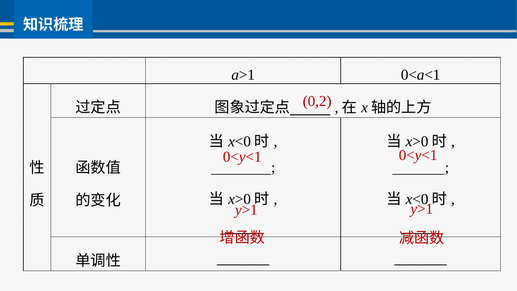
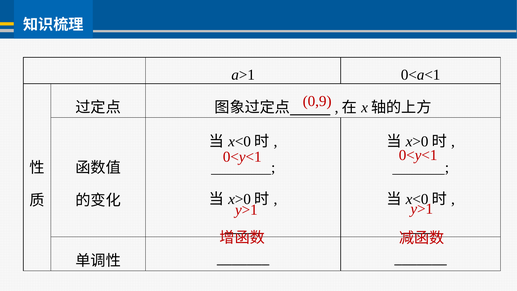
0,2: 0,2 -> 0,9
